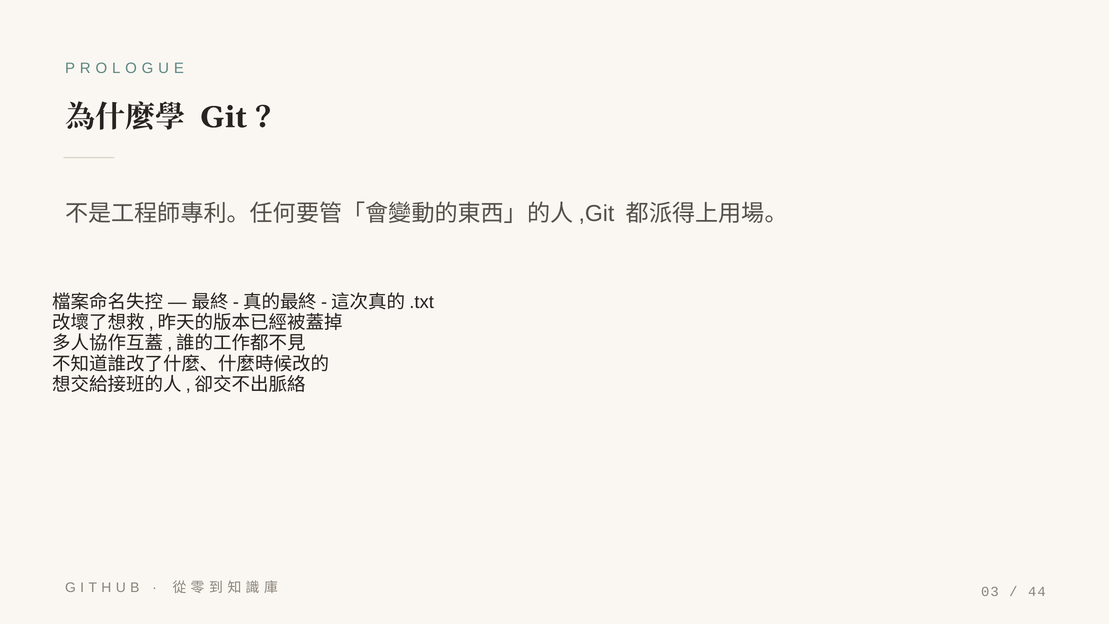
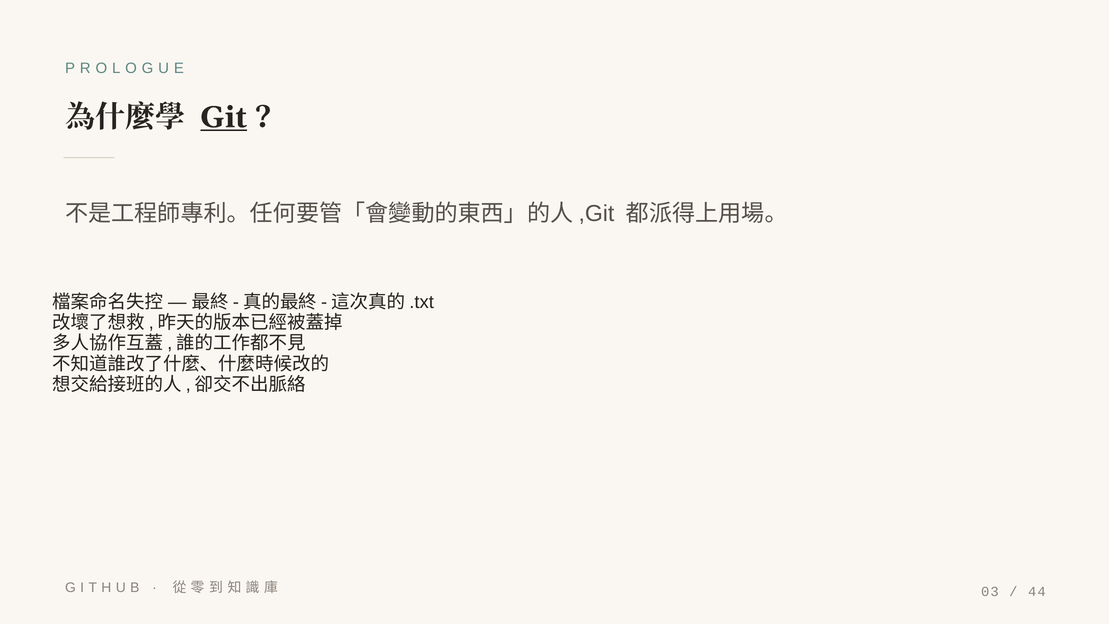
Git underline: none -> present
